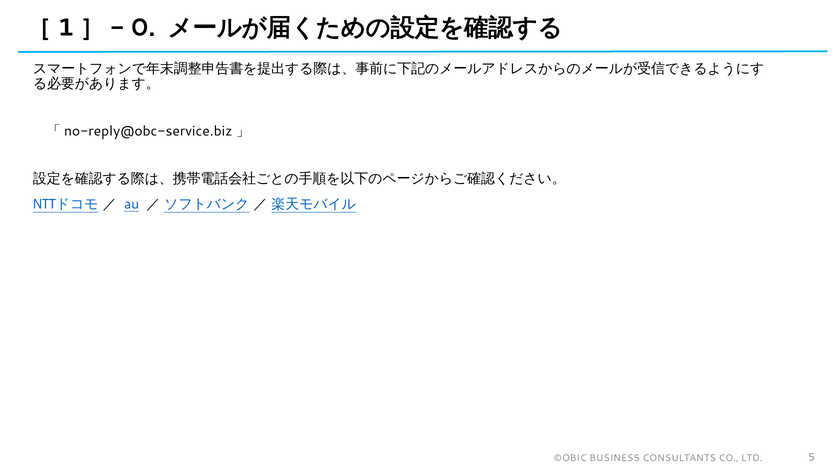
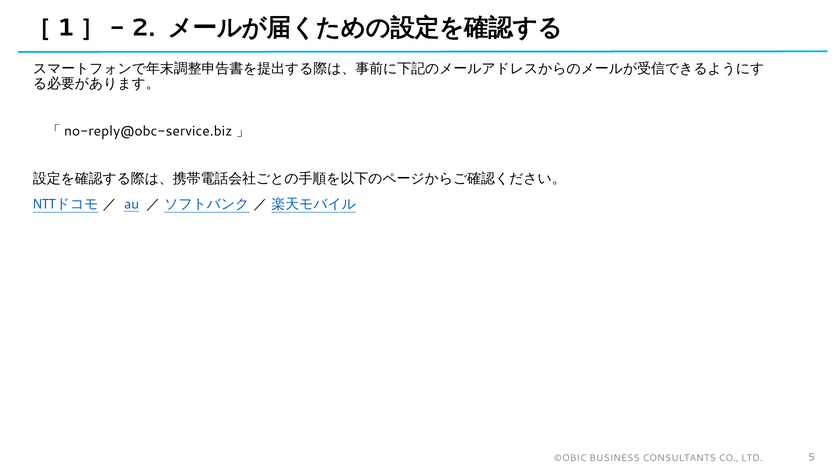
0: 0 -> 2
